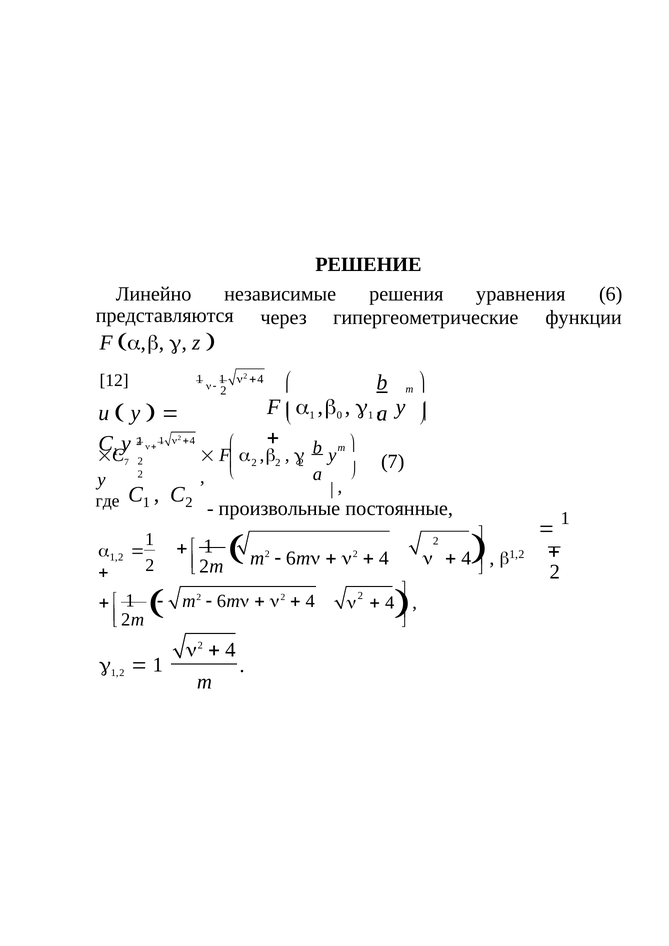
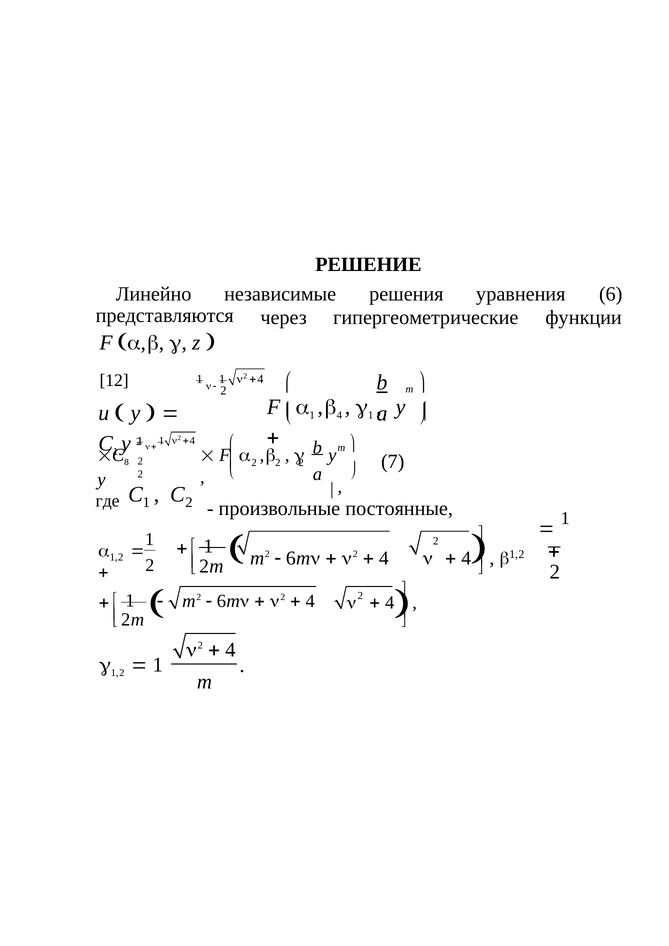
0 at (339, 416): 0 -> 4
7 at (126, 463): 7 -> 8
